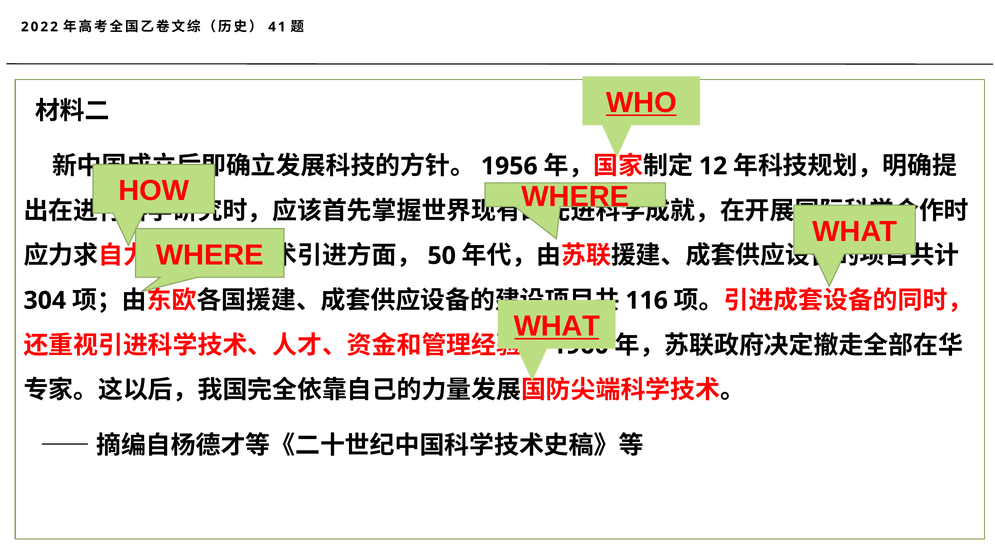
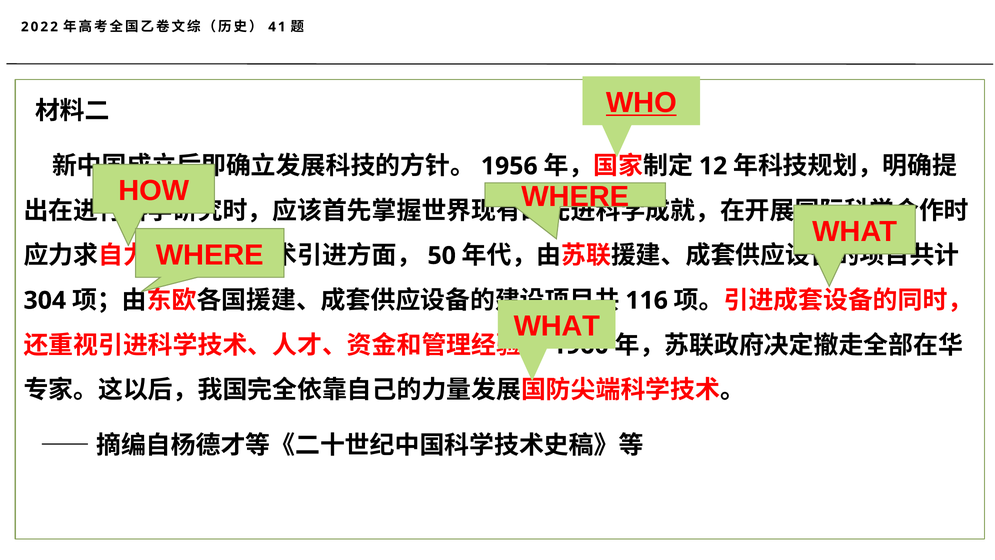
WHAT at (557, 326) underline: present -> none
